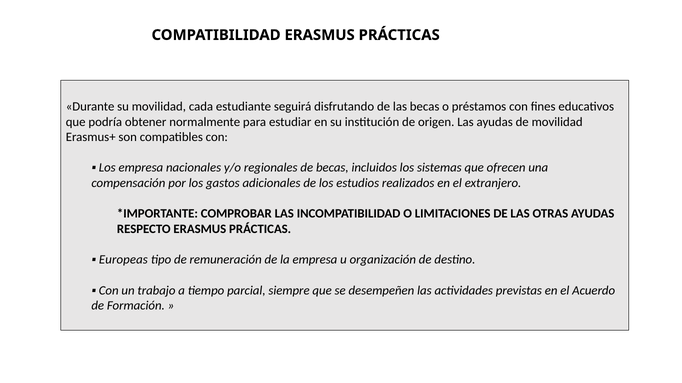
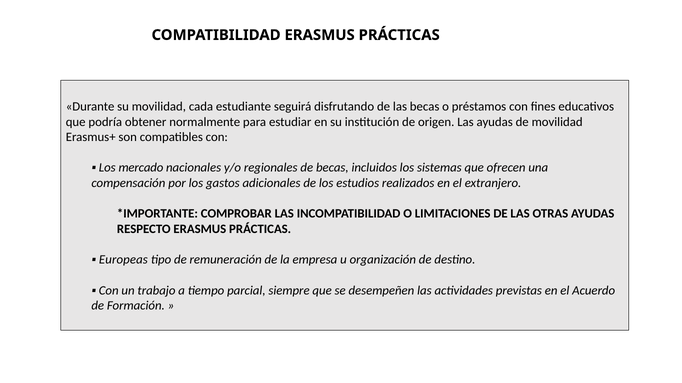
Los empresa: empresa -> mercado
